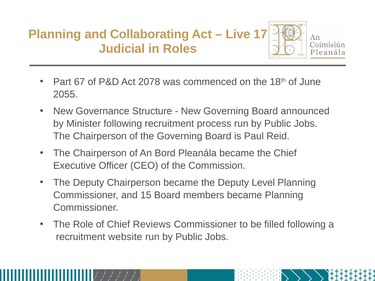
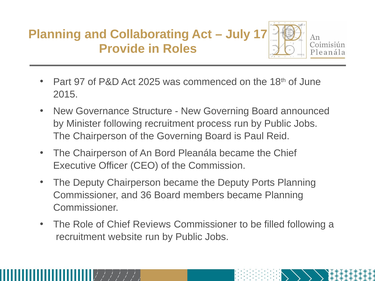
Live: Live -> July
Judicial: Judicial -> Provide
67: 67 -> 97
2078: 2078 -> 2025
2055: 2055 -> 2015
Level: Level -> Ports
15: 15 -> 36
